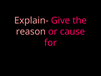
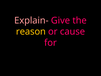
reason colour: pink -> yellow
